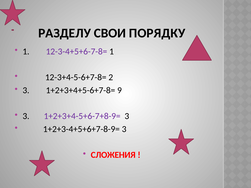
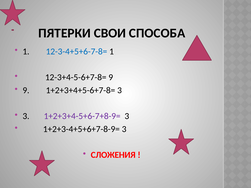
РАЗДЕЛУ: РАЗДЕЛУ -> ПЯТЕРКИ
ПОРЯДКУ: ПОРЯДКУ -> СПОСОБА
12-3-4+5+6-7-8= colour: purple -> blue
12-3+4-5-6+7-8= 2: 2 -> 9
3 at (26, 90): 3 -> 9
1+2+3+4+5-6+7-8= 9: 9 -> 3
